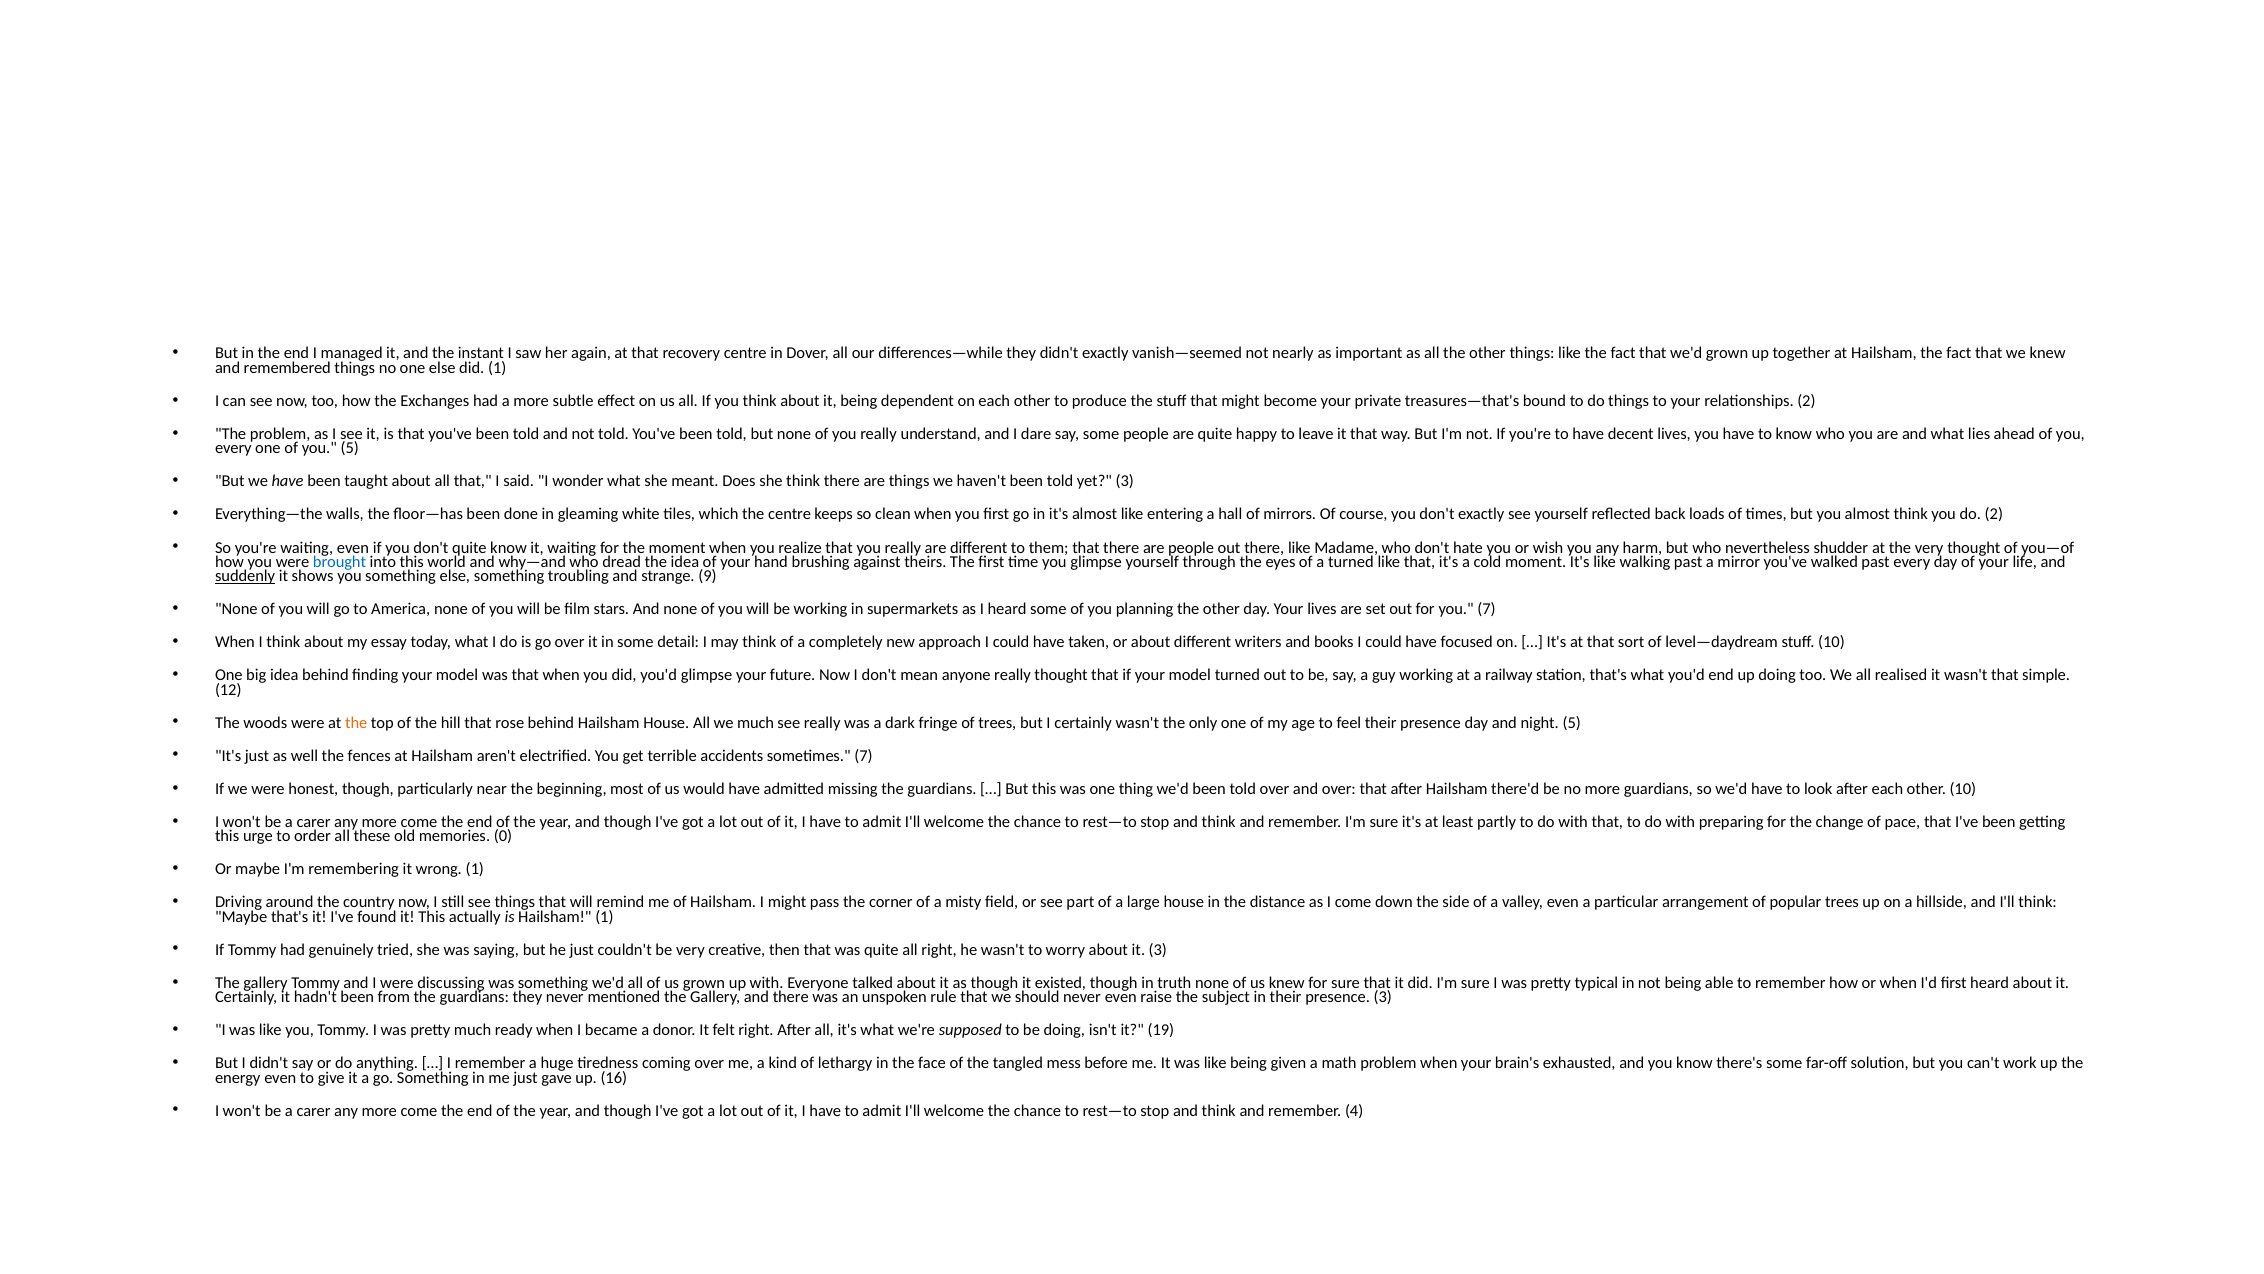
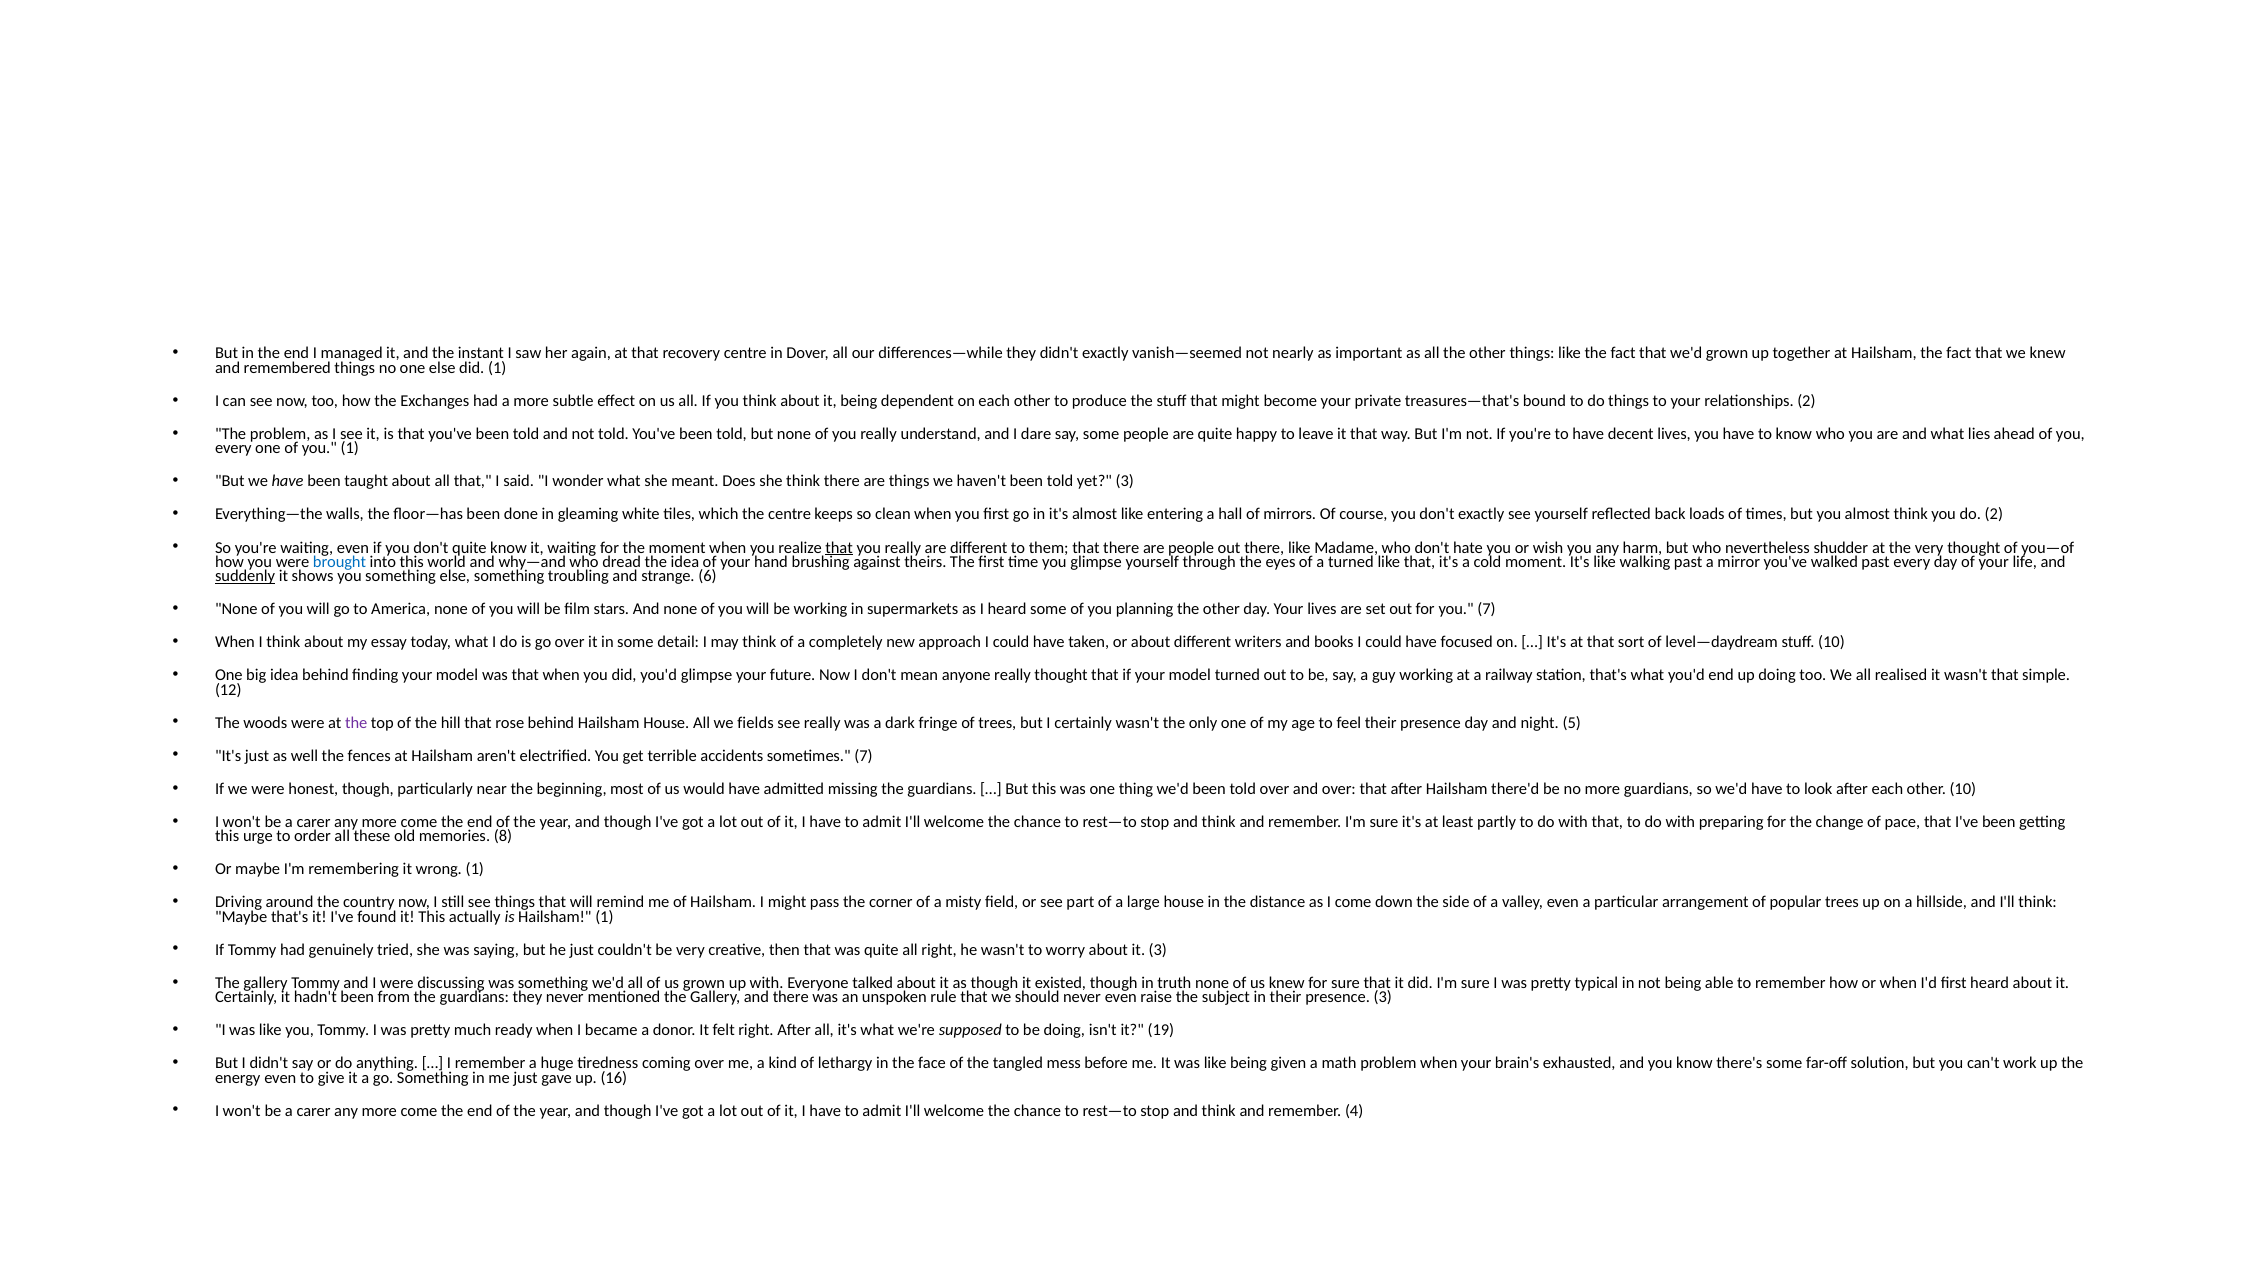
you 5: 5 -> 1
that at (839, 547) underline: none -> present
9: 9 -> 6
the at (356, 722) colour: orange -> purple
we much: much -> fields
0: 0 -> 8
